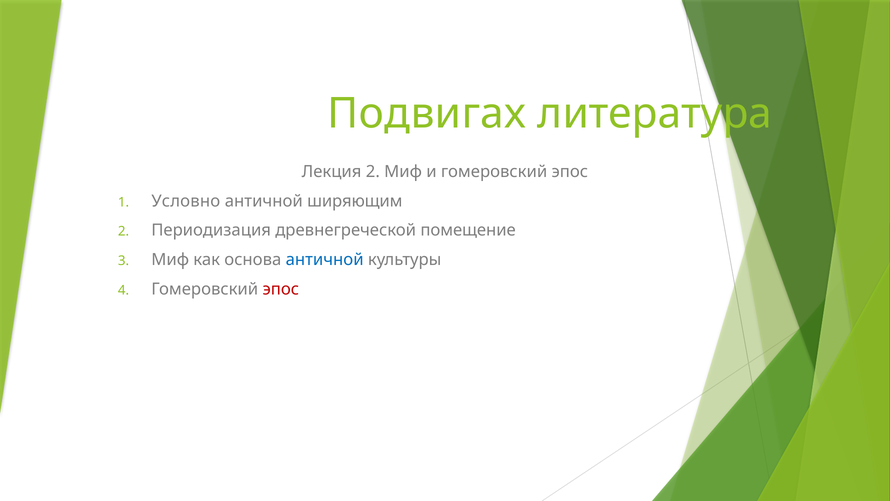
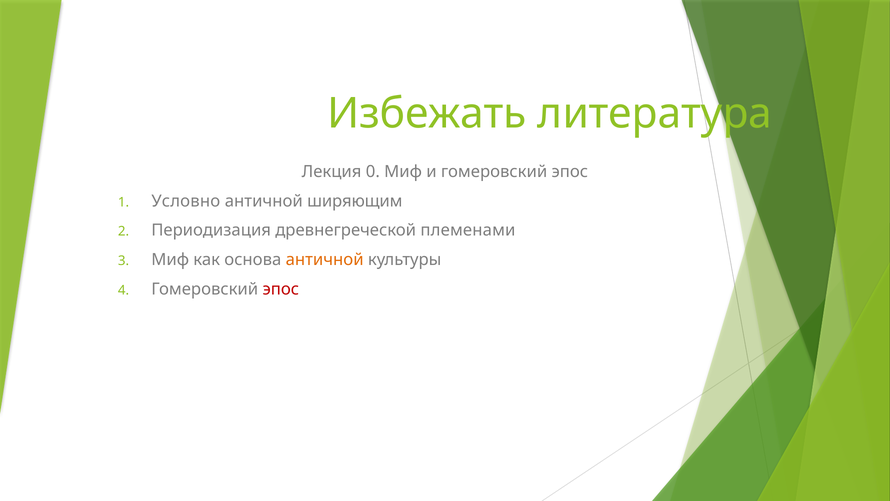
Подвигах: Подвигах -> Избежать
Лекция 2: 2 -> 0
помещение: помещение -> племенами
античной at (325, 260) colour: blue -> orange
